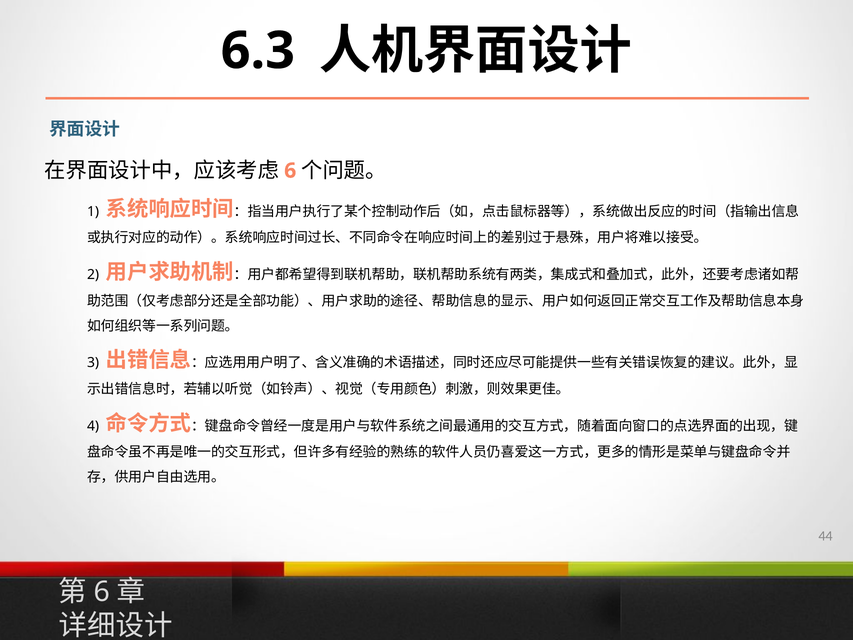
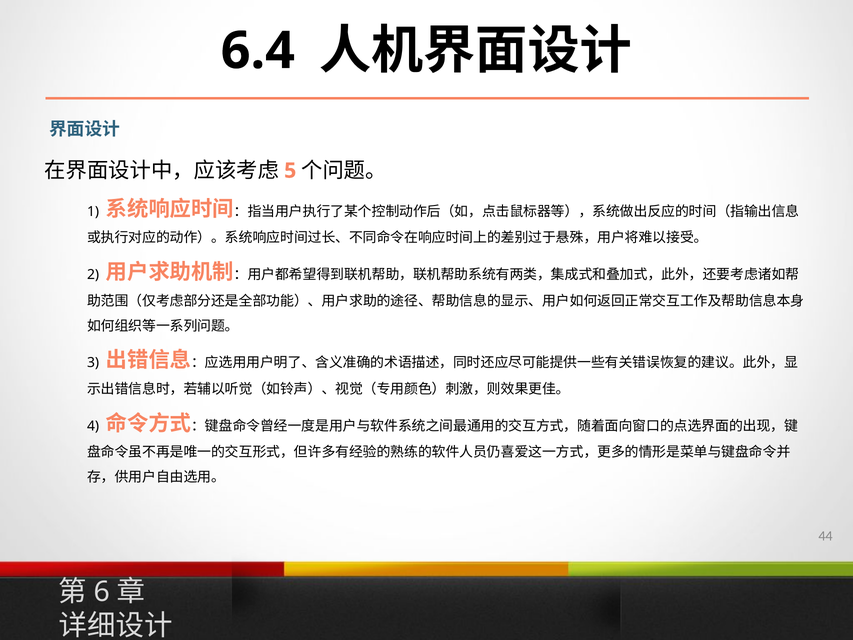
6.3: 6.3 -> 6.4
6 at (290, 171): 6 -> 5
